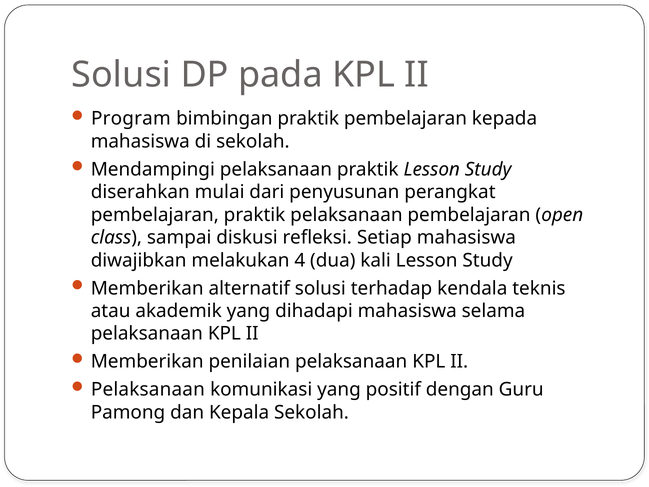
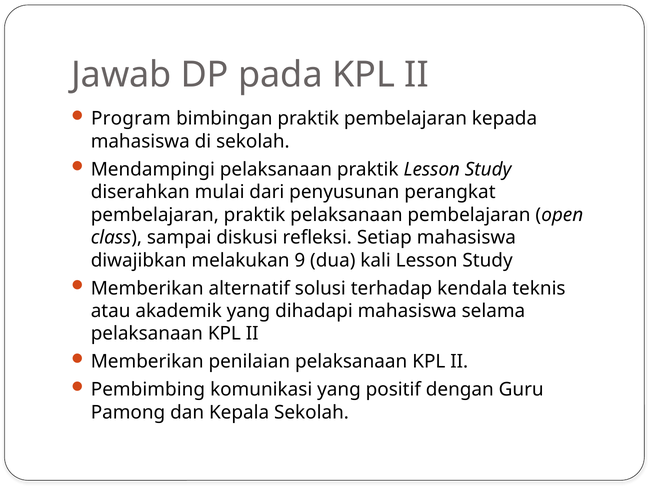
Solusi at (121, 75): Solusi -> Jawab
4: 4 -> 9
Pelaksanaan at (148, 389): Pelaksanaan -> Pembimbing
